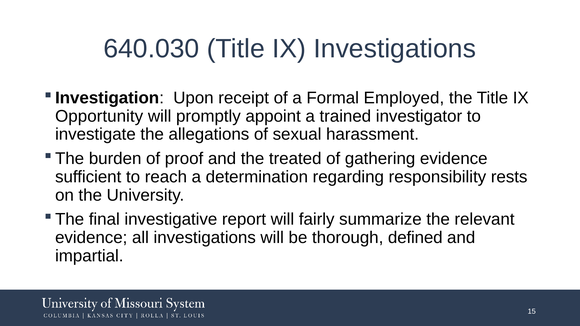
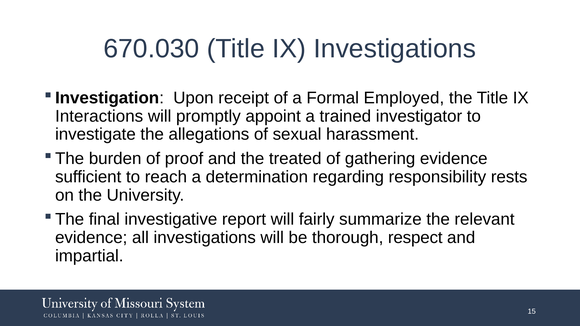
640.030: 640.030 -> 670.030
Opportunity: Opportunity -> Interactions
defined: defined -> respect
